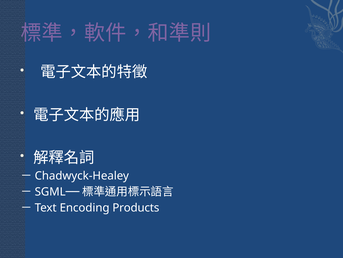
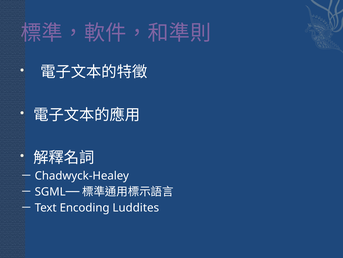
Products: Products -> Luddites
